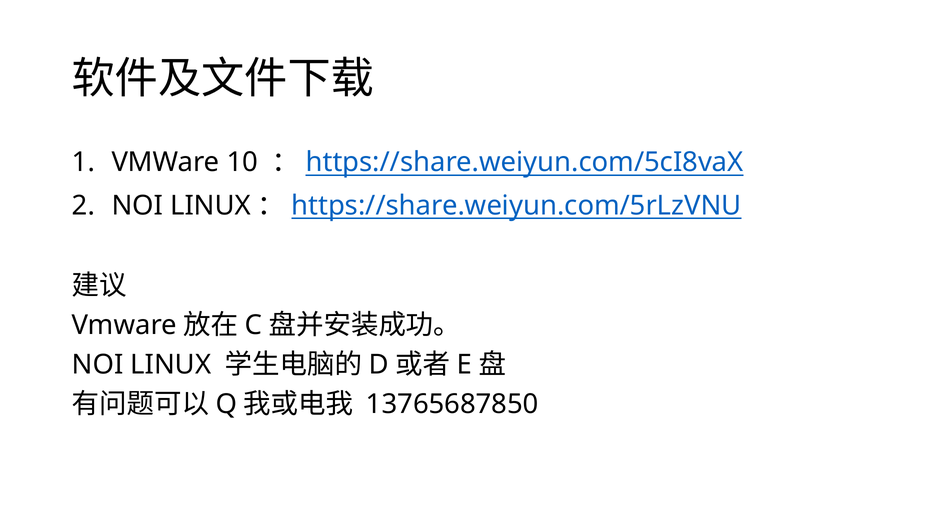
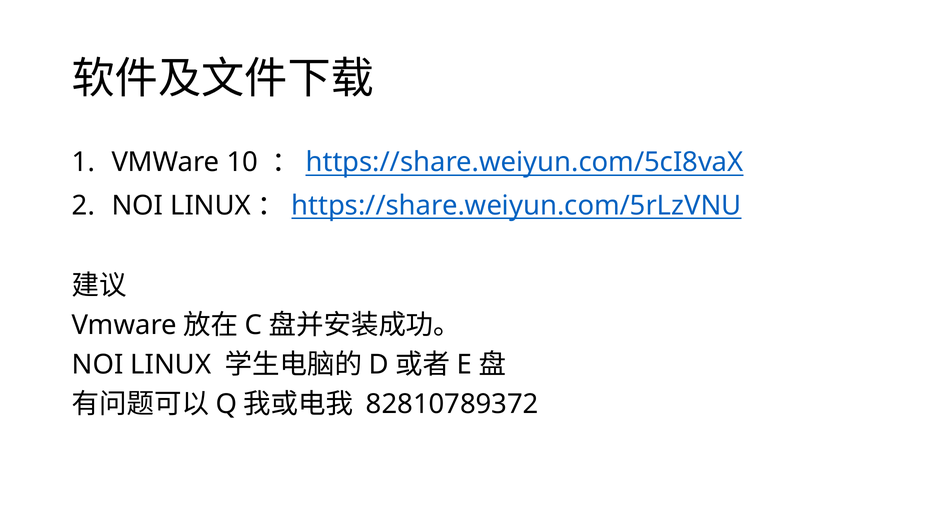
13765687850: 13765687850 -> 82810789372
